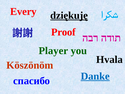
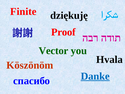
Every: Every -> Finite
dziękuję underline: present -> none
Player: Player -> Vector
